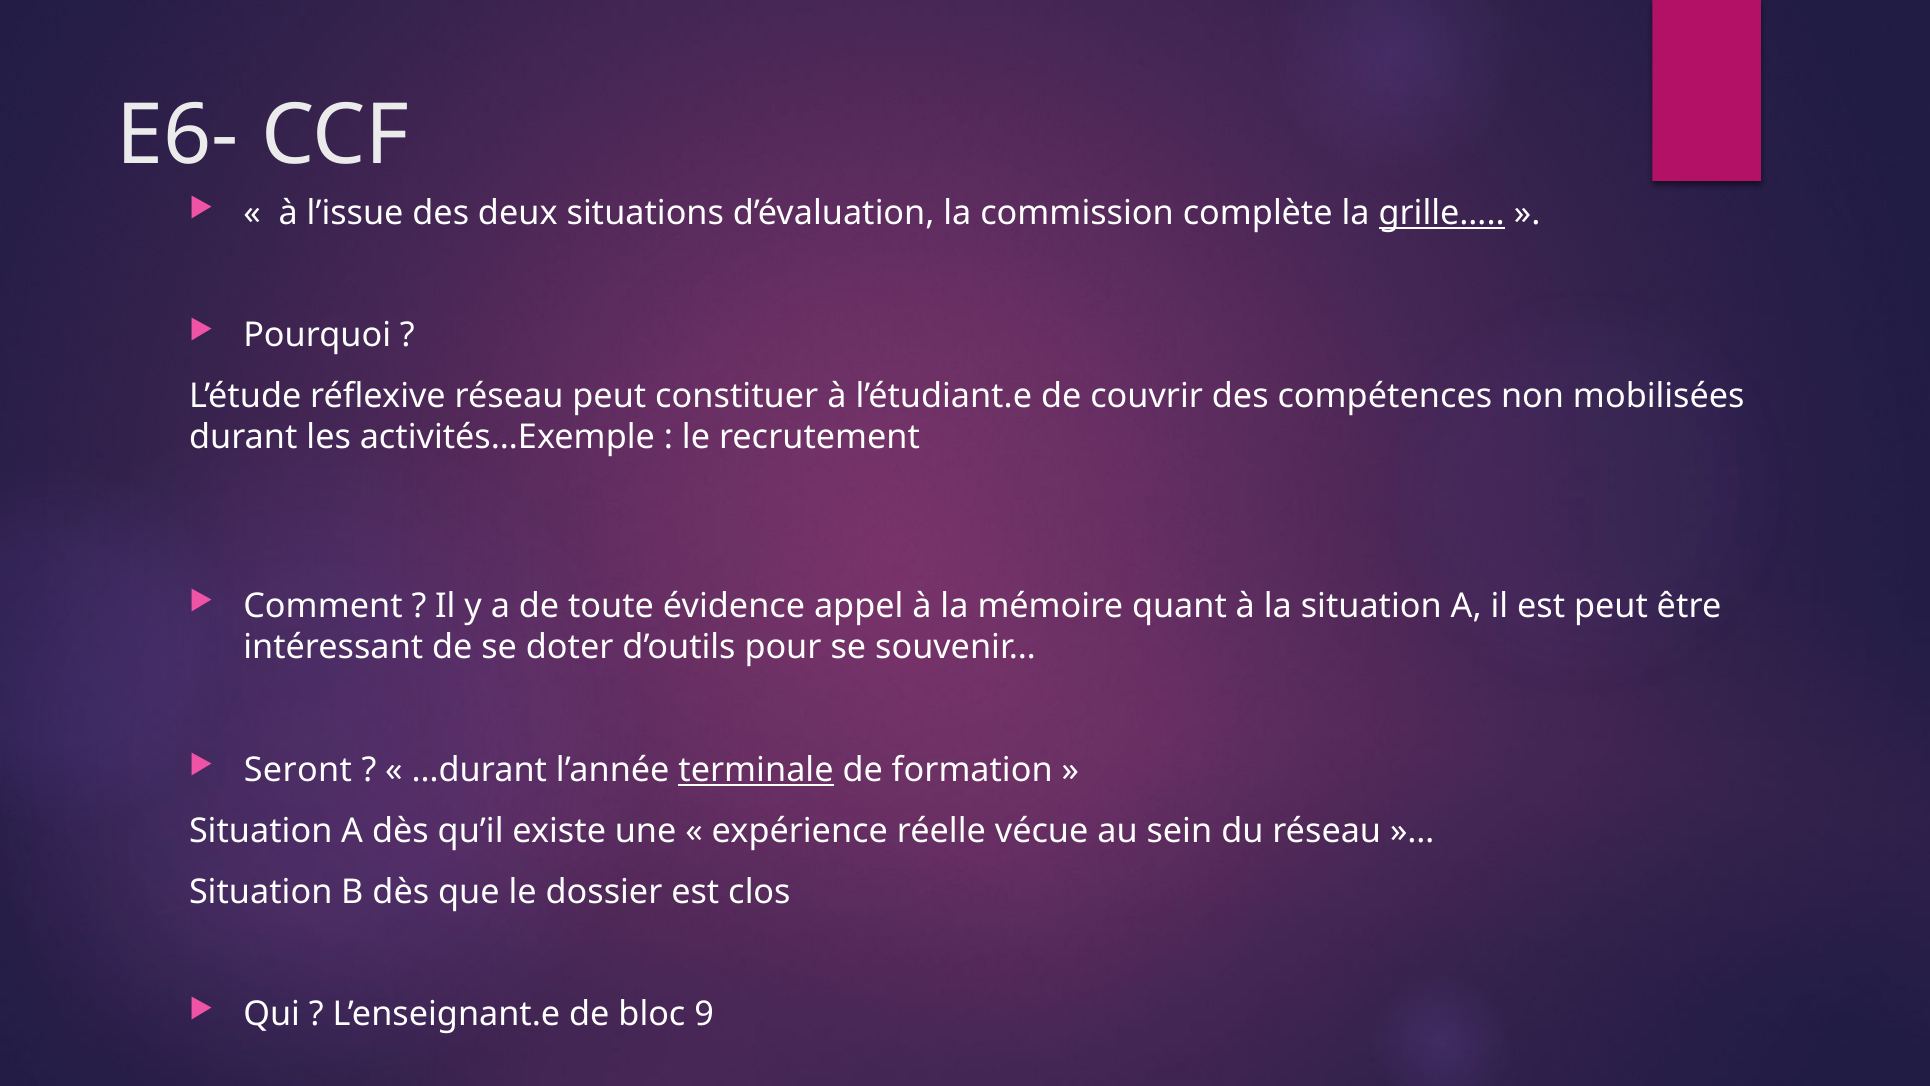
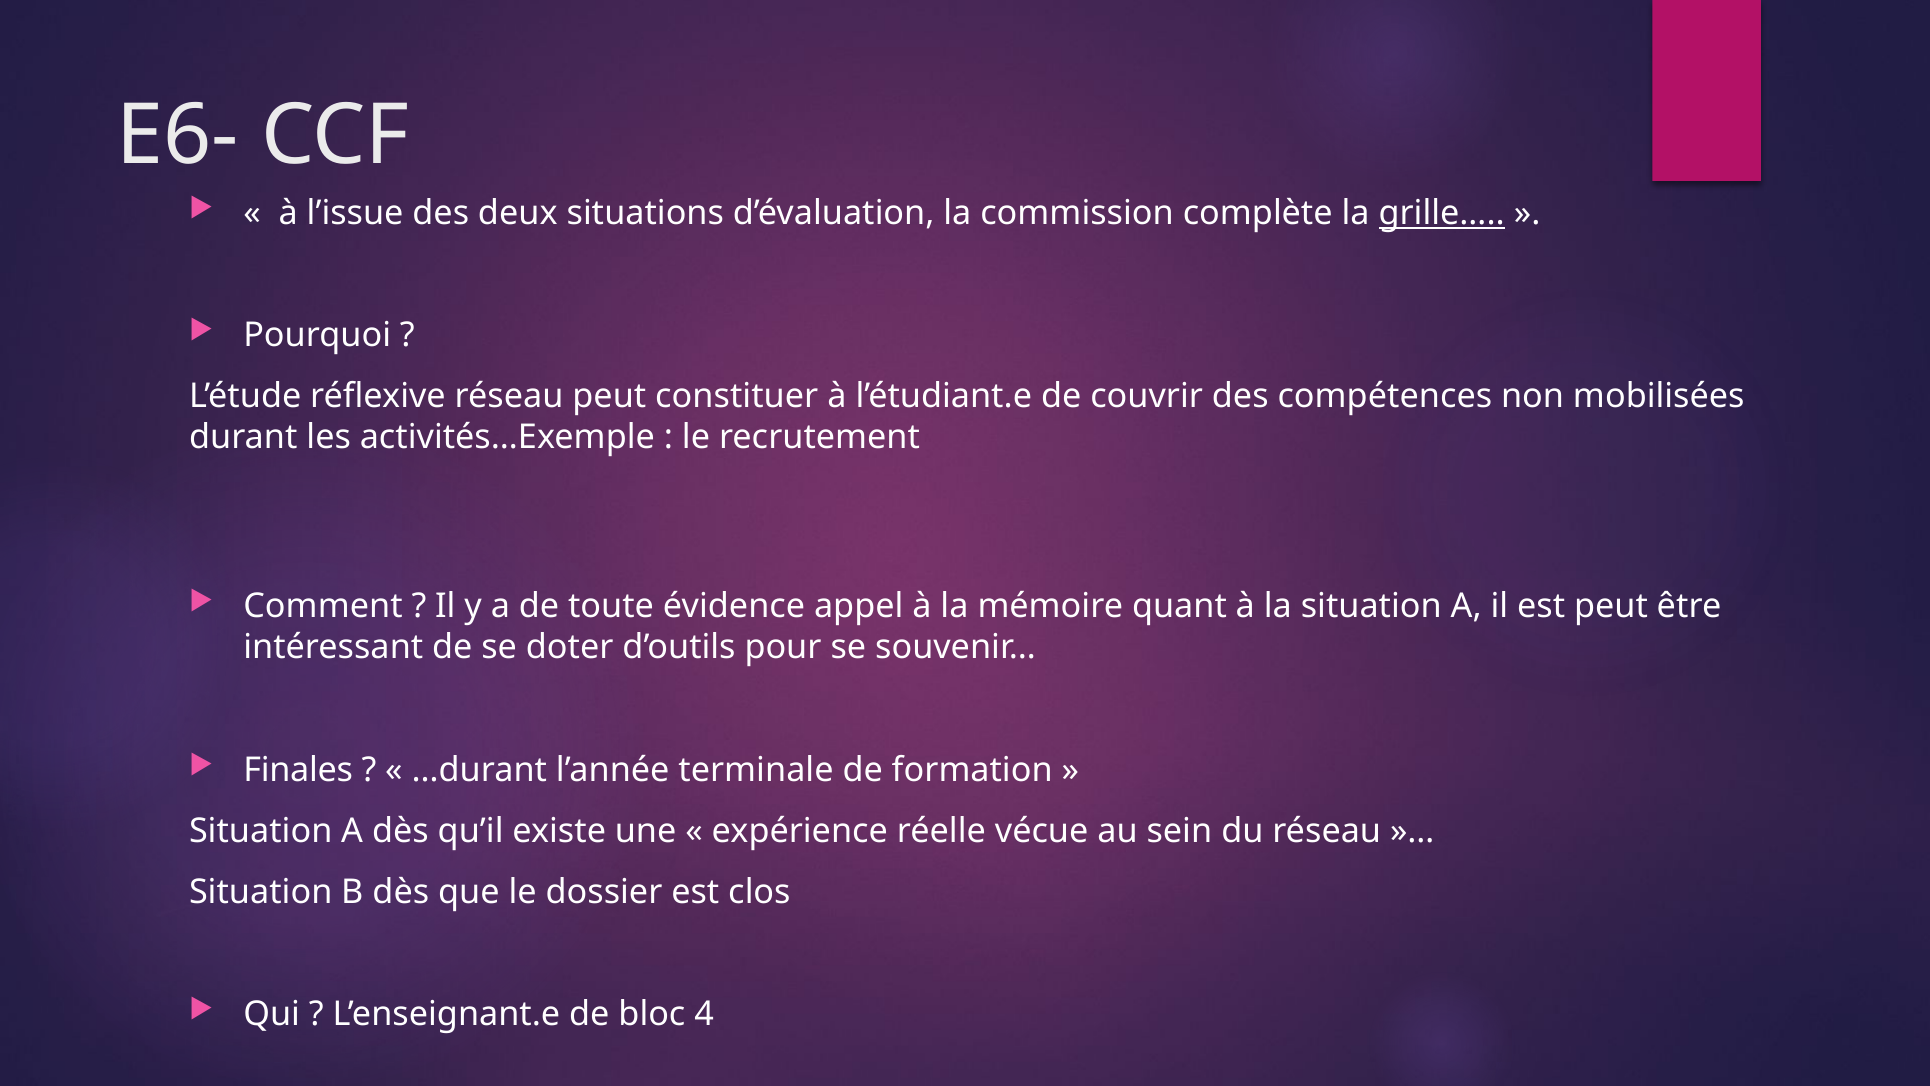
Seront: Seront -> Finales
terminale underline: present -> none
9: 9 -> 4
